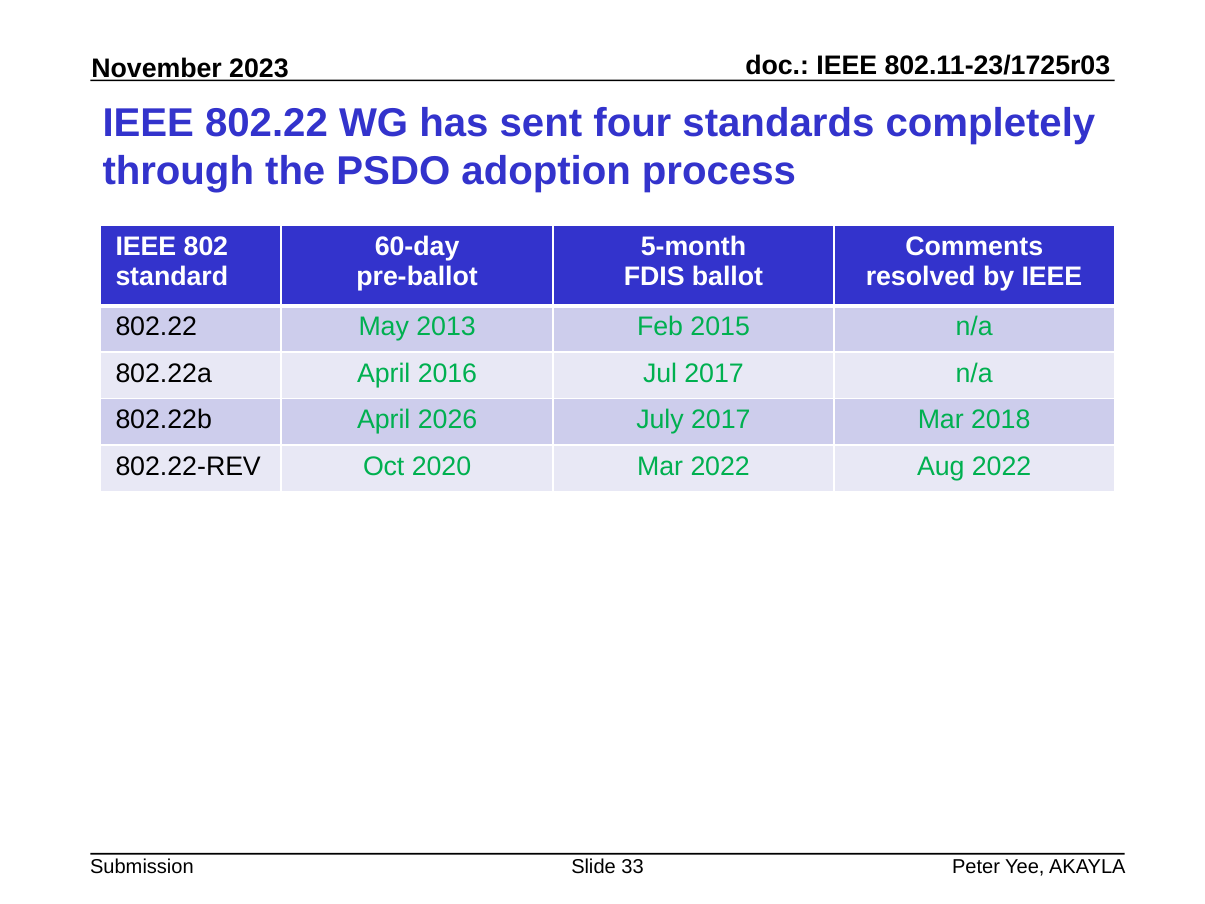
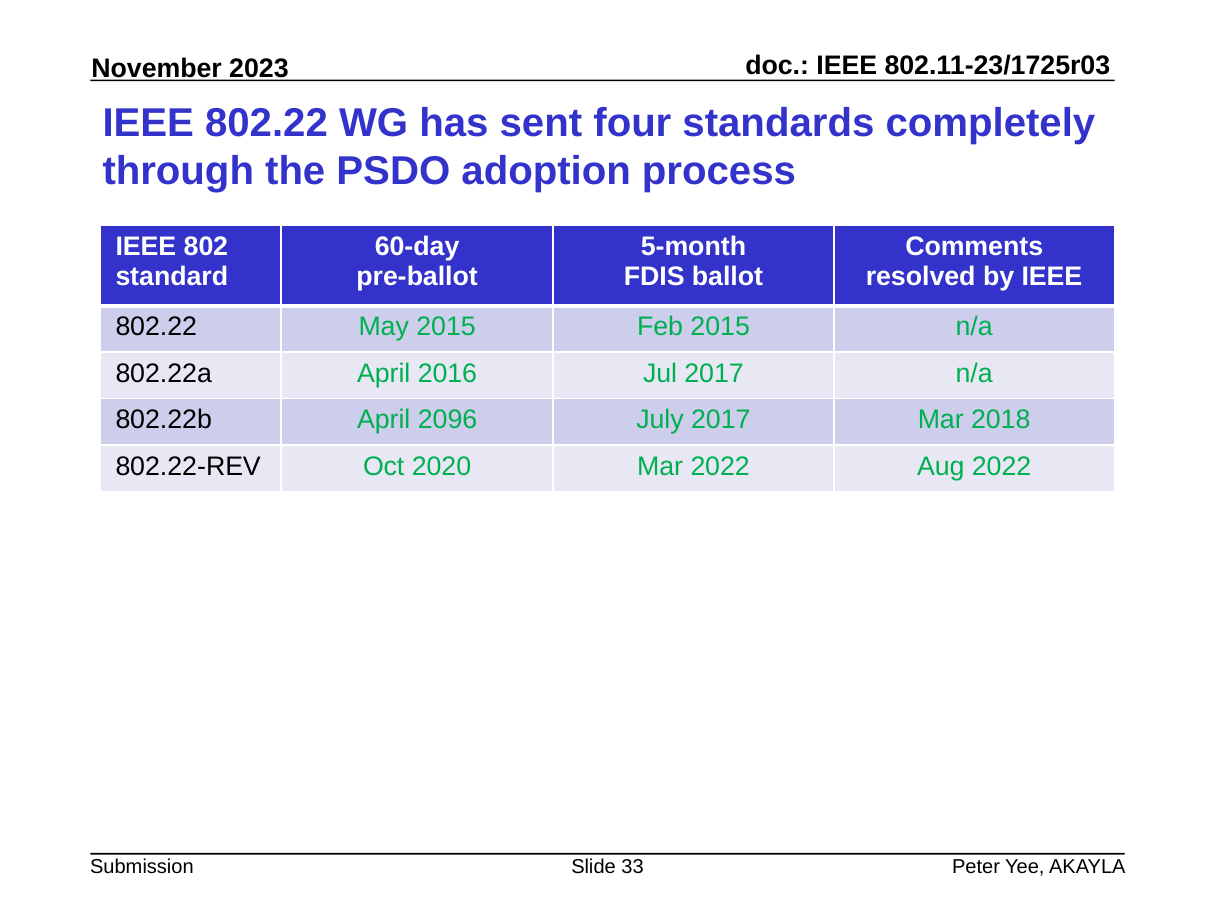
May 2013: 2013 -> 2015
2026: 2026 -> 2096
